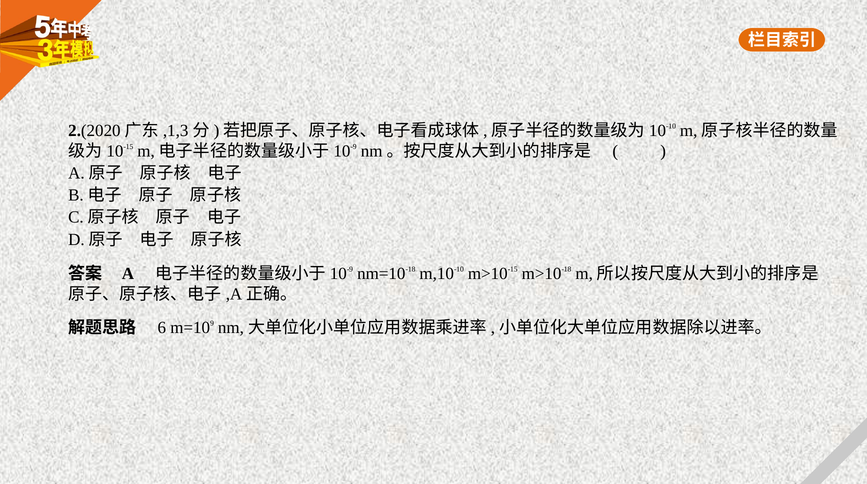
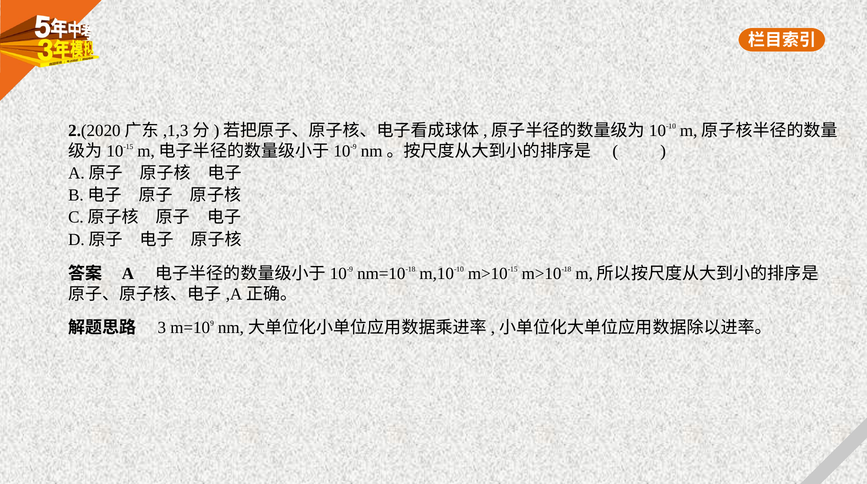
6: 6 -> 3
